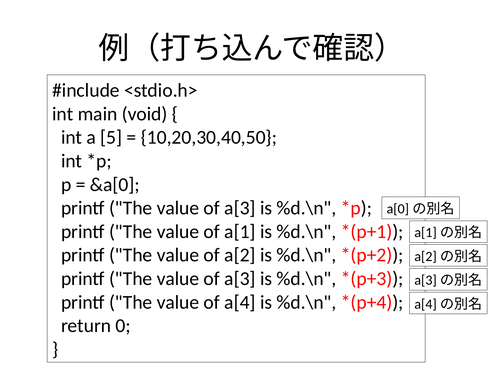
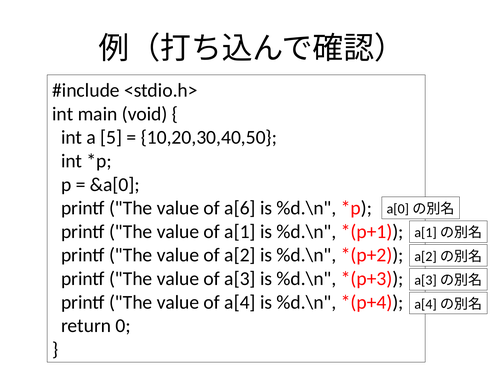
a[3 at (240, 208): a[3 -> a[6
